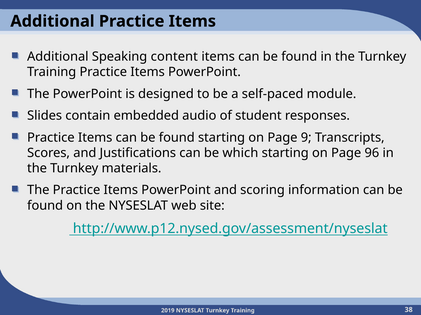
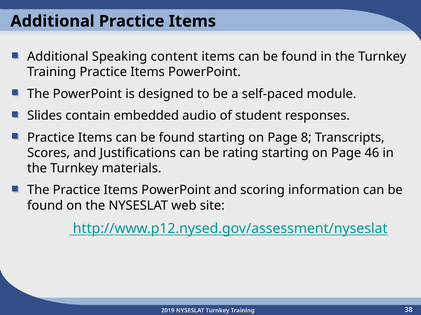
9: 9 -> 8
which: which -> rating
96: 96 -> 46
